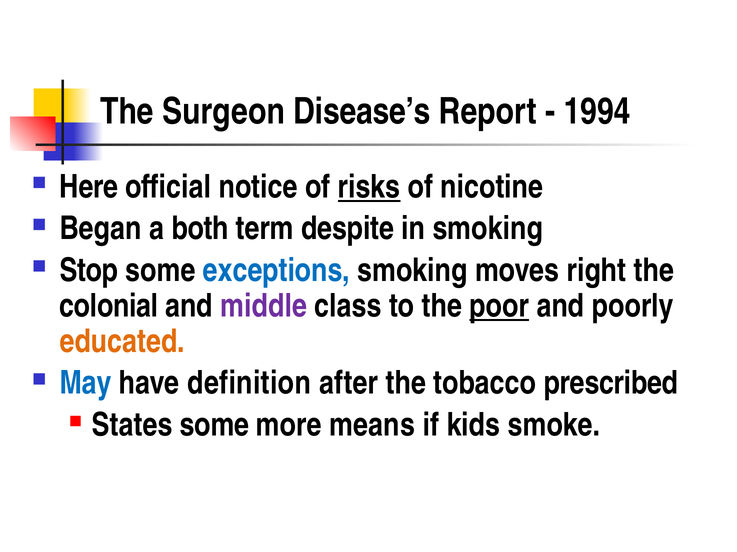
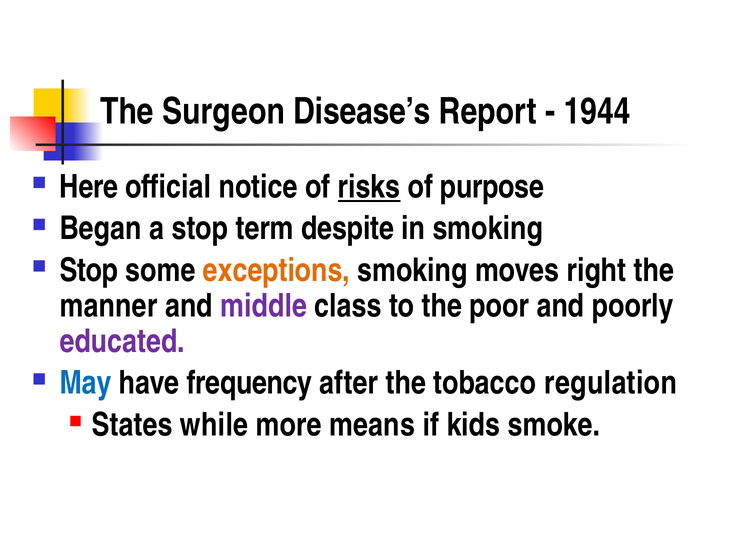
1994: 1994 -> 1944
nicotine: nicotine -> purpose
a both: both -> stop
exceptions colour: blue -> orange
colonial: colonial -> manner
poor underline: present -> none
educated colour: orange -> purple
definition: definition -> frequency
prescribed: prescribed -> regulation
States some: some -> while
